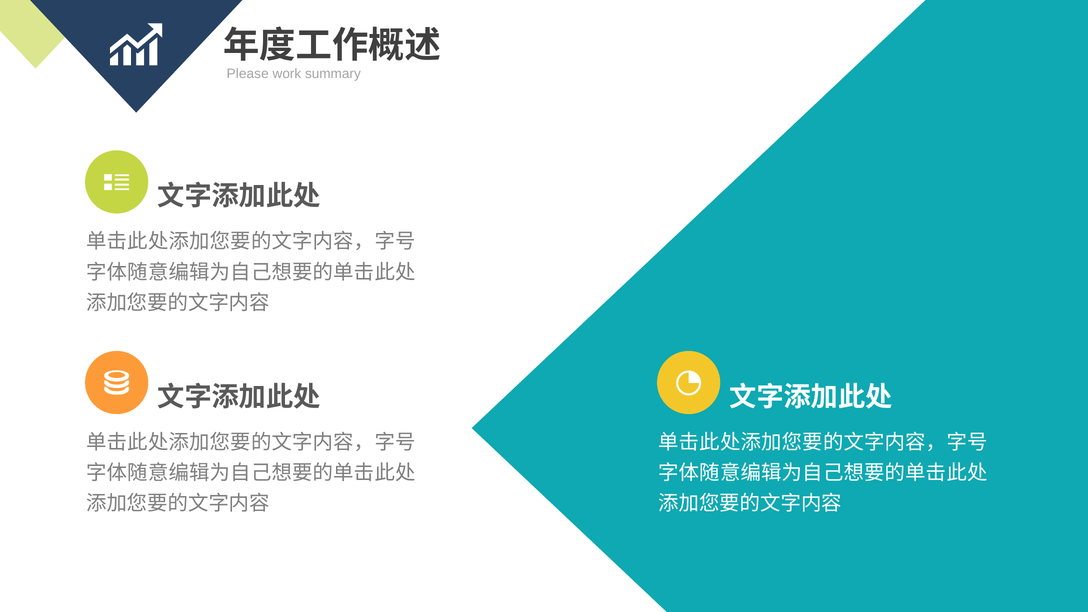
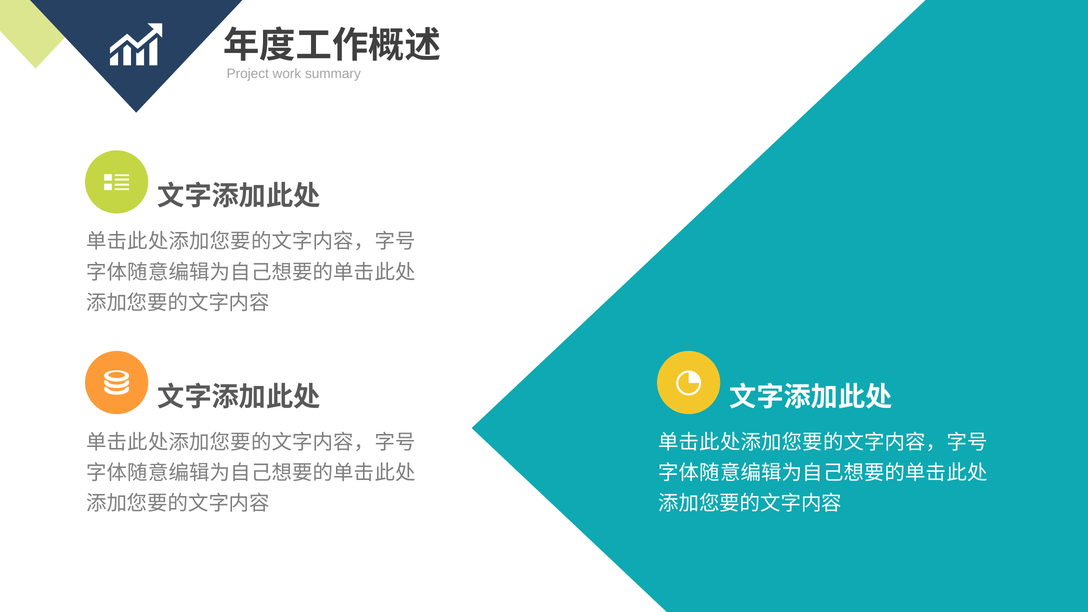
Please: Please -> Project
